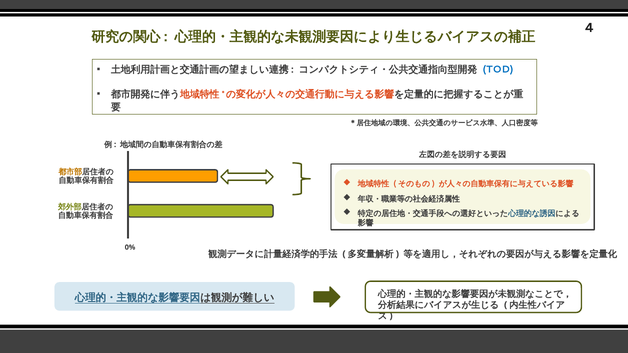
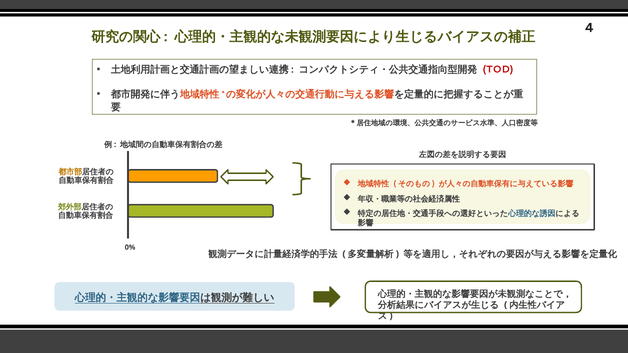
TOD colour: blue -> red
